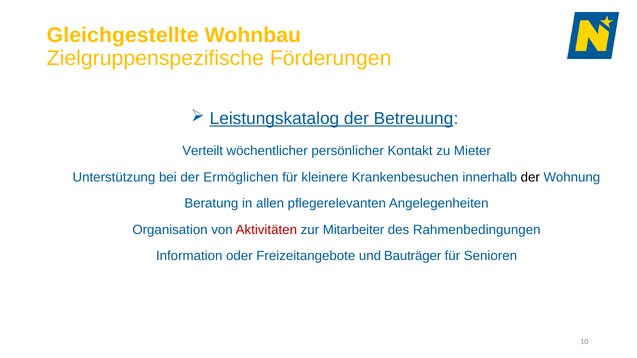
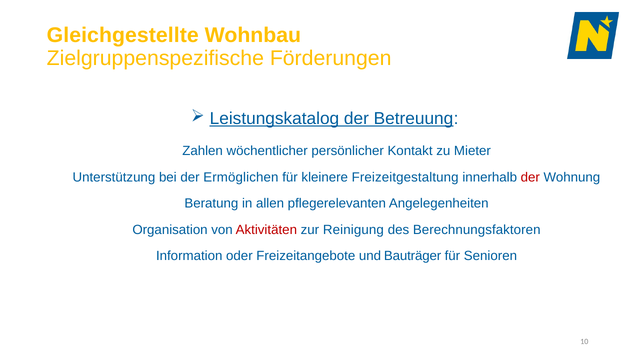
Verteilt: Verteilt -> Zahlen
Krankenbesuchen: Krankenbesuchen -> Freizeitgestaltung
der at (530, 177) colour: black -> red
Mitarbeiter: Mitarbeiter -> Reinigung
Rahmenbedingungen: Rahmenbedingungen -> Berechnungsfaktoren
